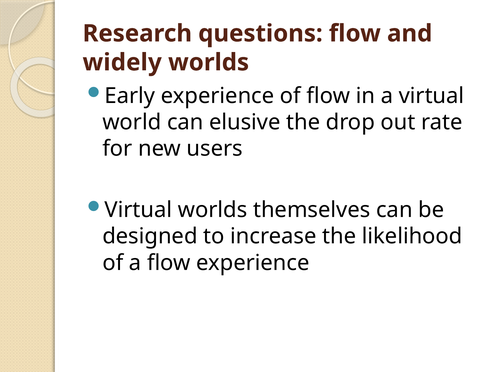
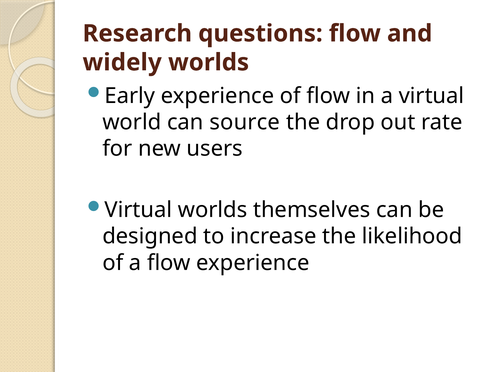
elusive: elusive -> source
